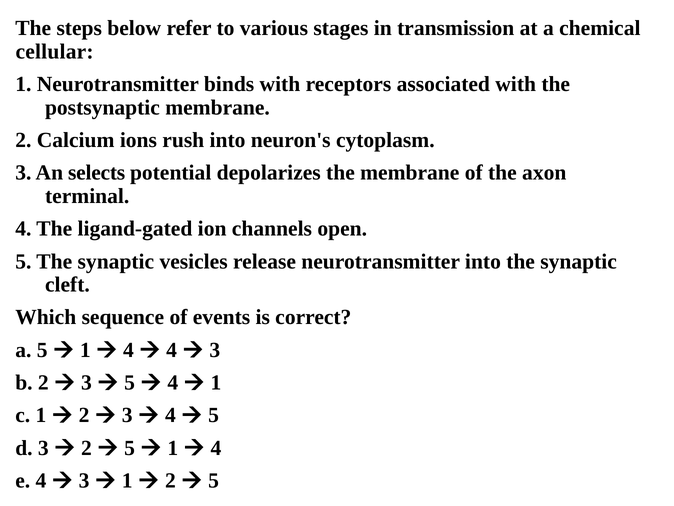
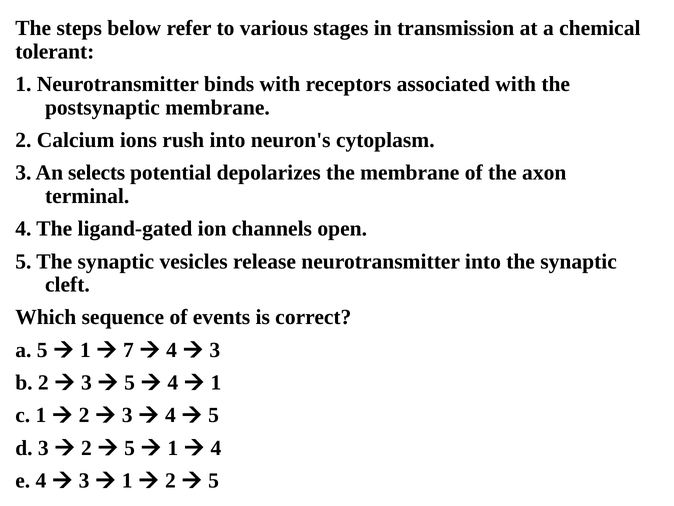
cellular: cellular -> tolerant
4 at (128, 350): 4 -> 7
